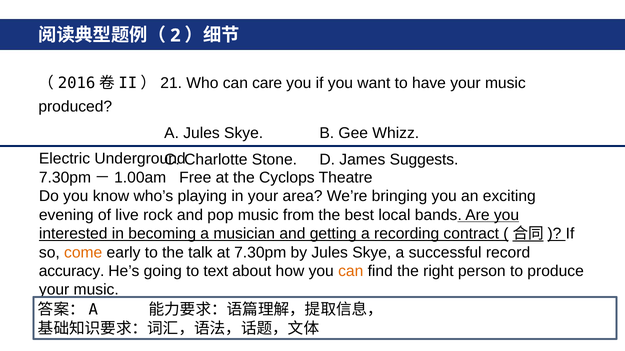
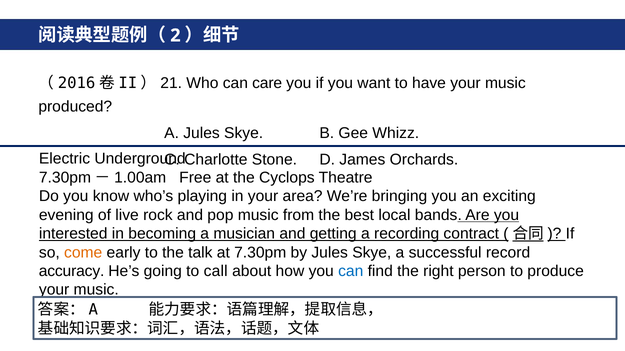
Suggests: Suggests -> Orchards
text: text -> call
can at (351, 272) colour: orange -> blue
